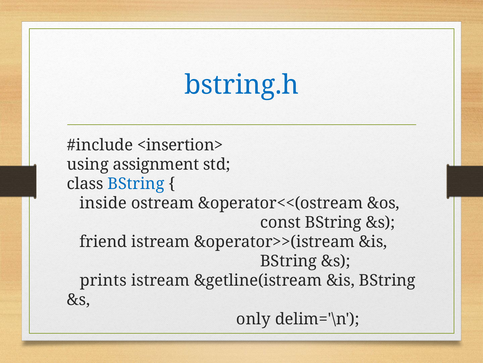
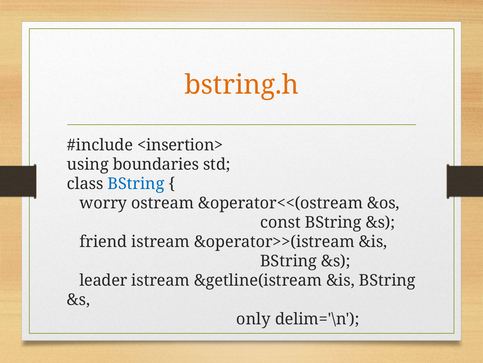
bstring.h colour: blue -> orange
assignment: assignment -> boundaries
inside: inside -> worry
prints: prints -> leader
